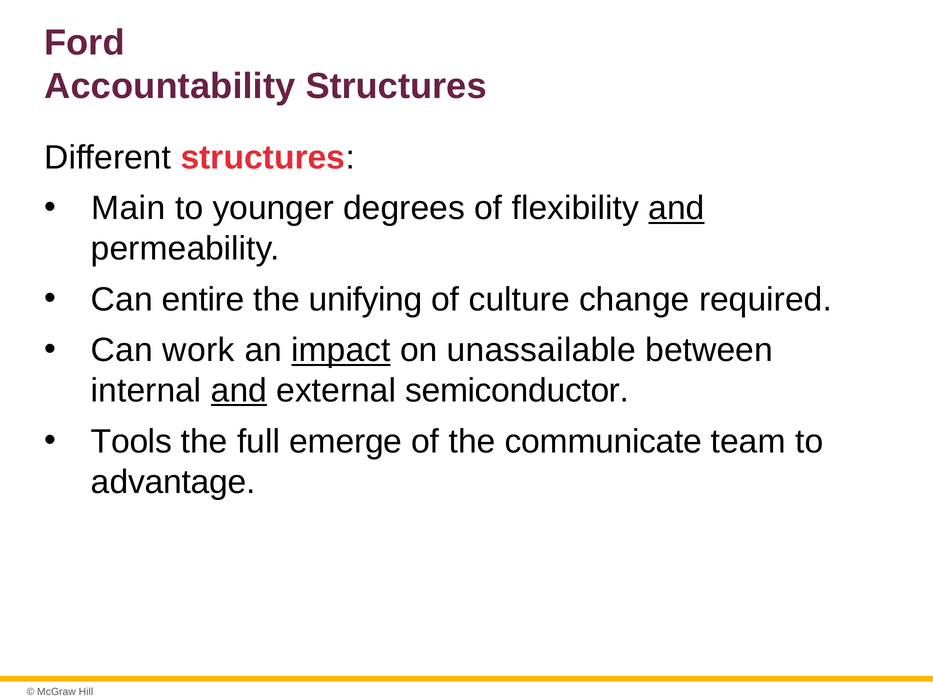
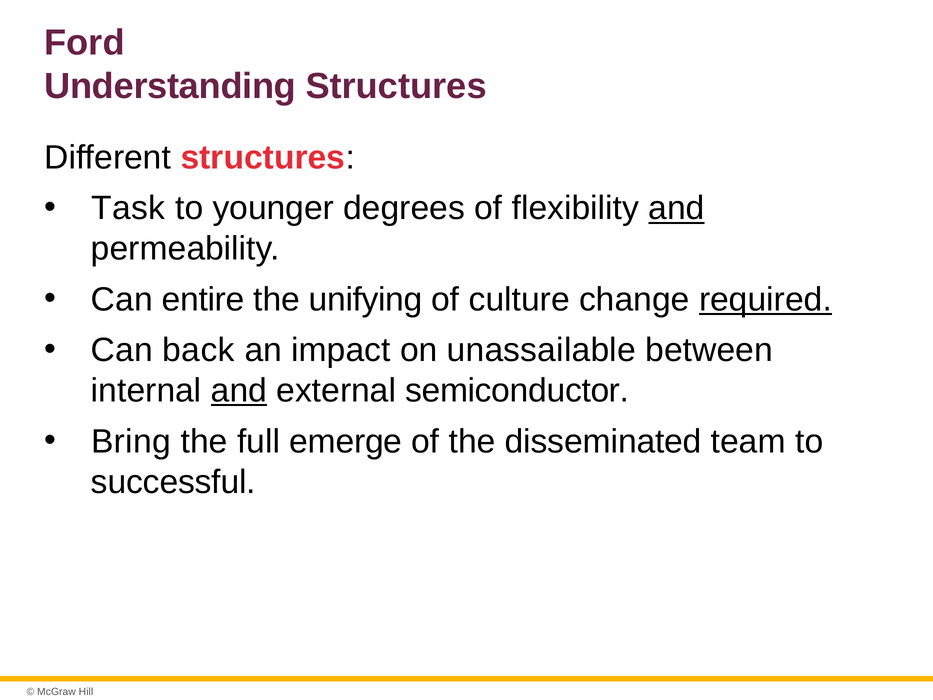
Accountability: Accountability -> Understanding
Main: Main -> Task
required underline: none -> present
work: work -> back
impact underline: present -> none
Tools: Tools -> Bring
communicate: communicate -> disseminated
advantage: advantage -> successful
